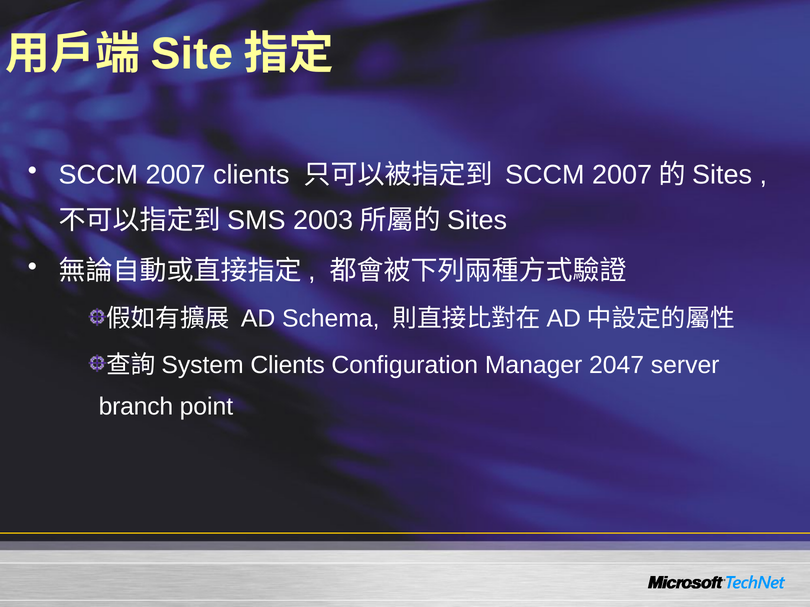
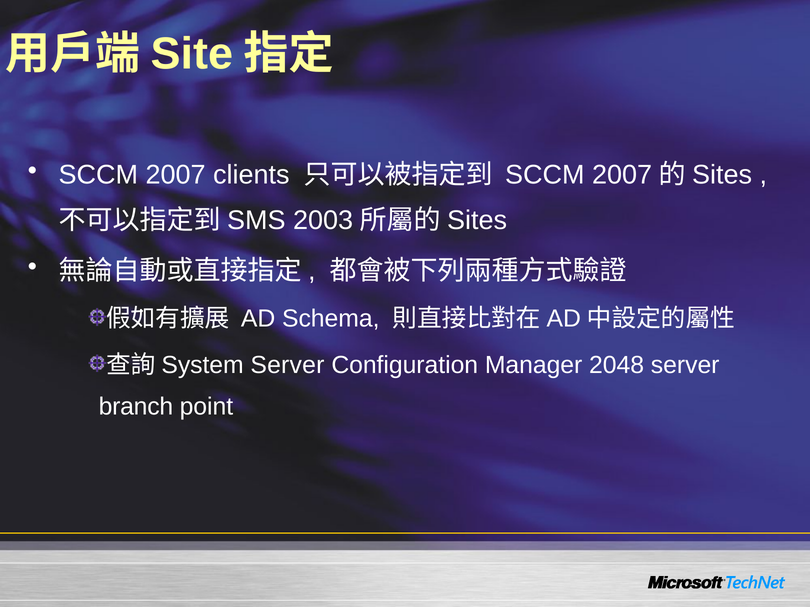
Clients at (288, 365): Clients -> Server
2047: 2047 -> 2048
